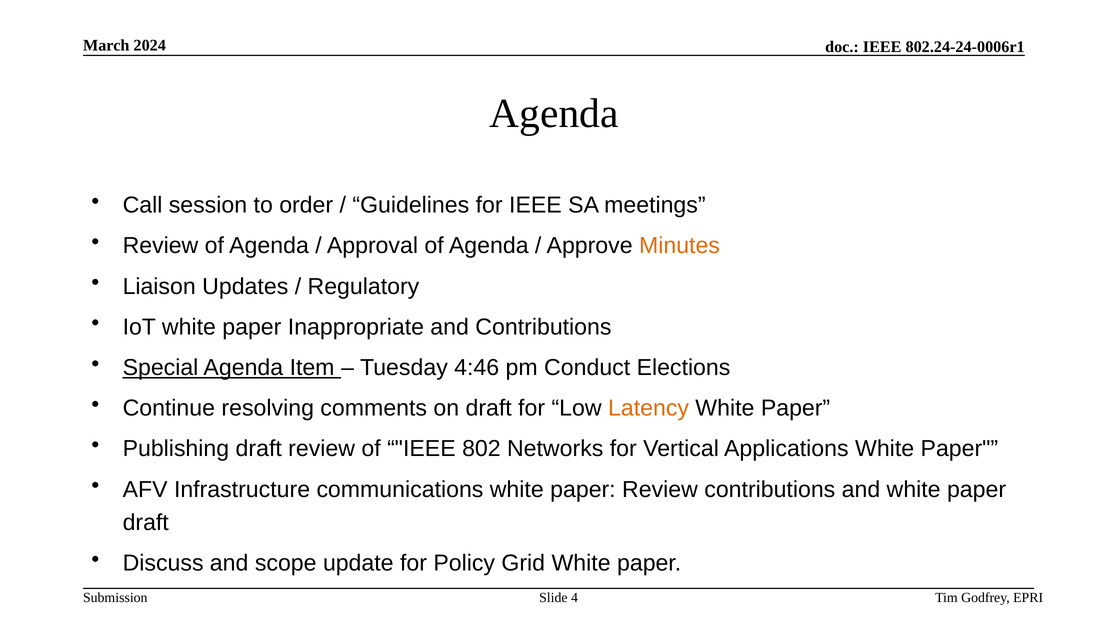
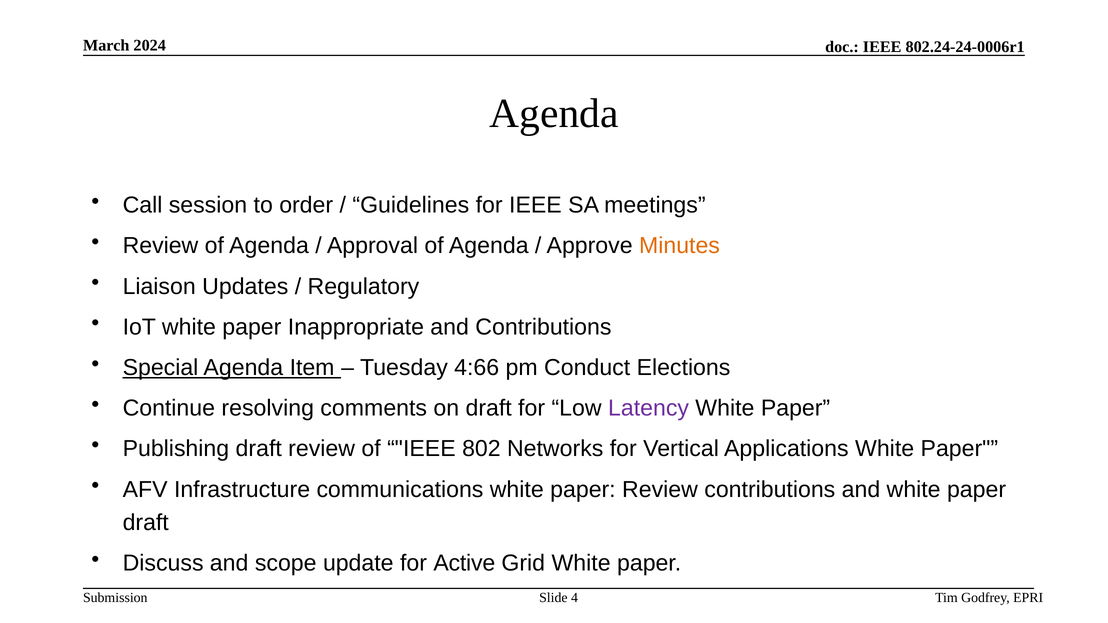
4:46: 4:46 -> 4:66
Latency colour: orange -> purple
Policy: Policy -> Active
